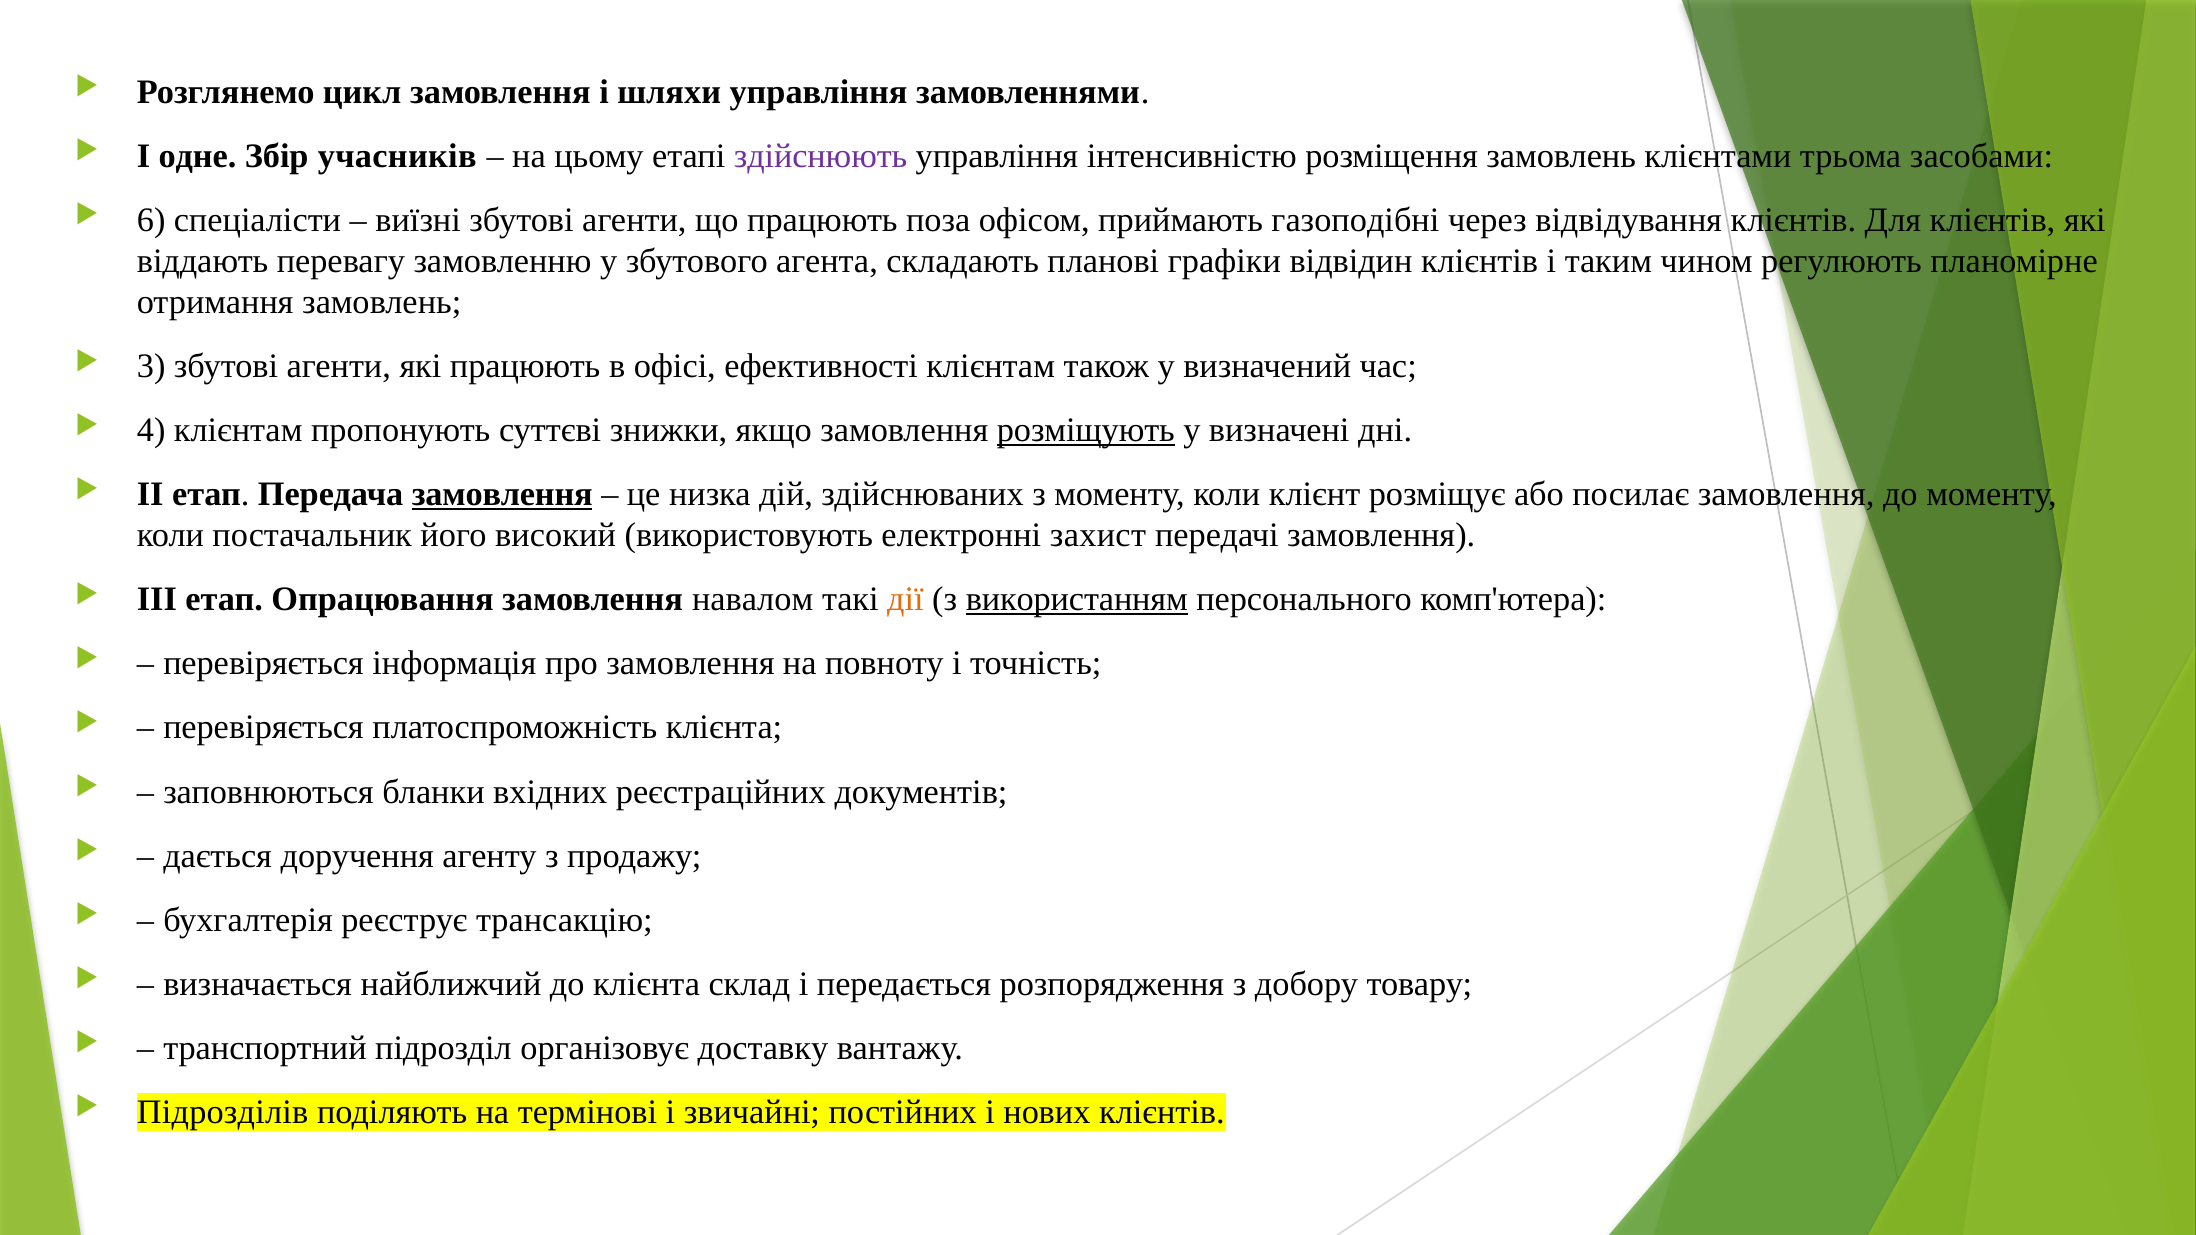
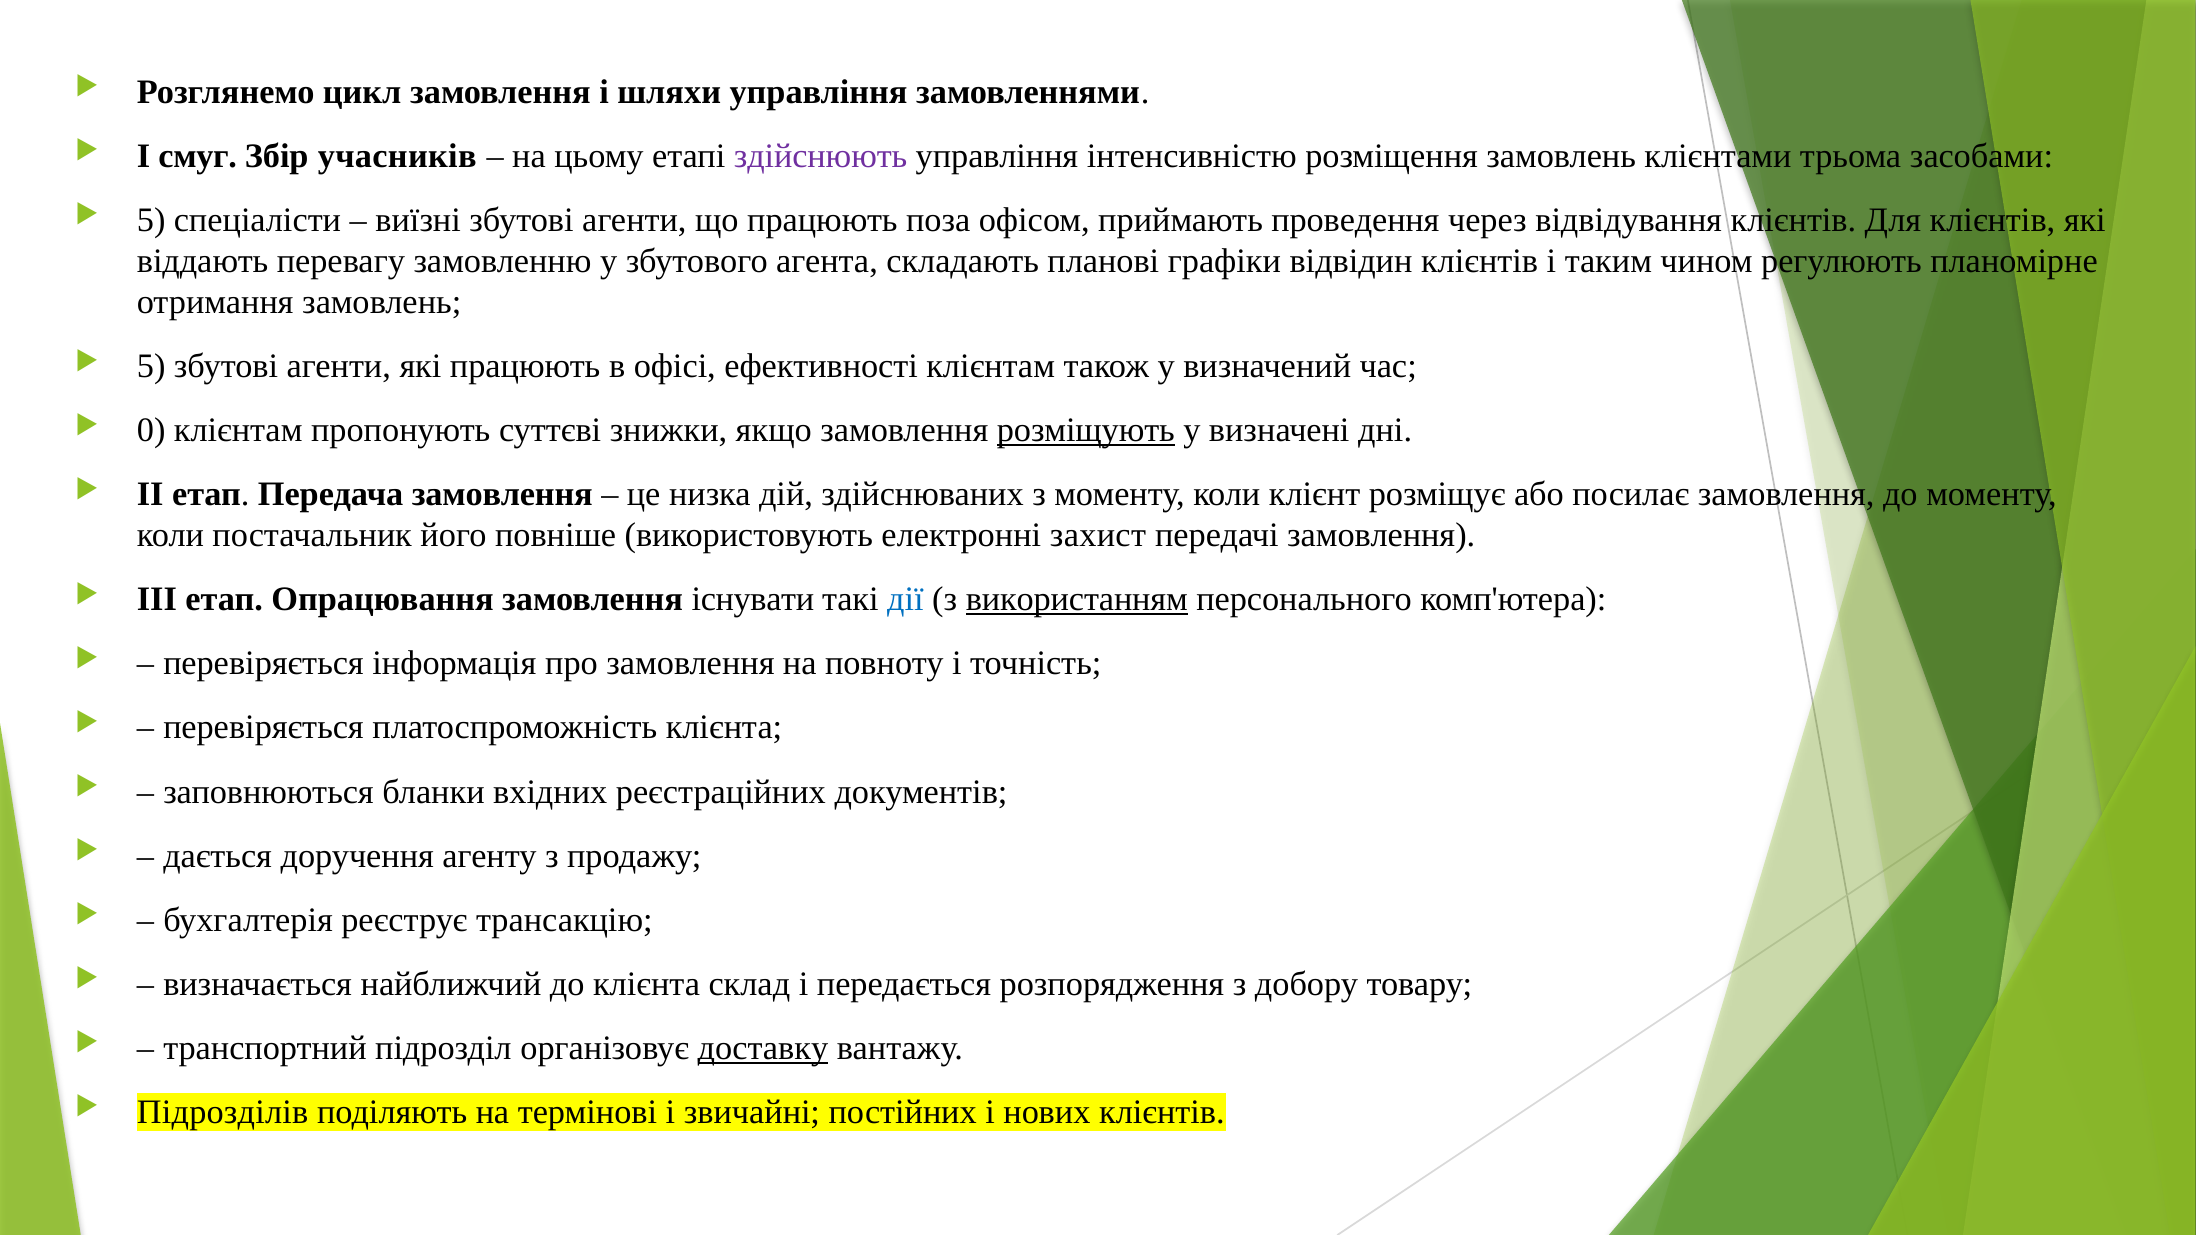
одне: одне -> смуг
6 at (151, 220): 6 -> 5
газоподібні: газоподібні -> проведення
3 at (151, 366): 3 -> 5
4: 4 -> 0
замовлення at (502, 494) underline: present -> none
високий: високий -> повніше
навалом: навалом -> існувати
дії colour: orange -> blue
доставку underline: none -> present
